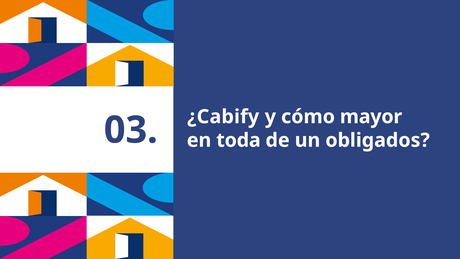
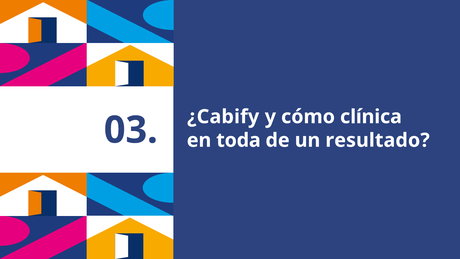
mayor: mayor -> clínica
obligados: obligados -> resultado
